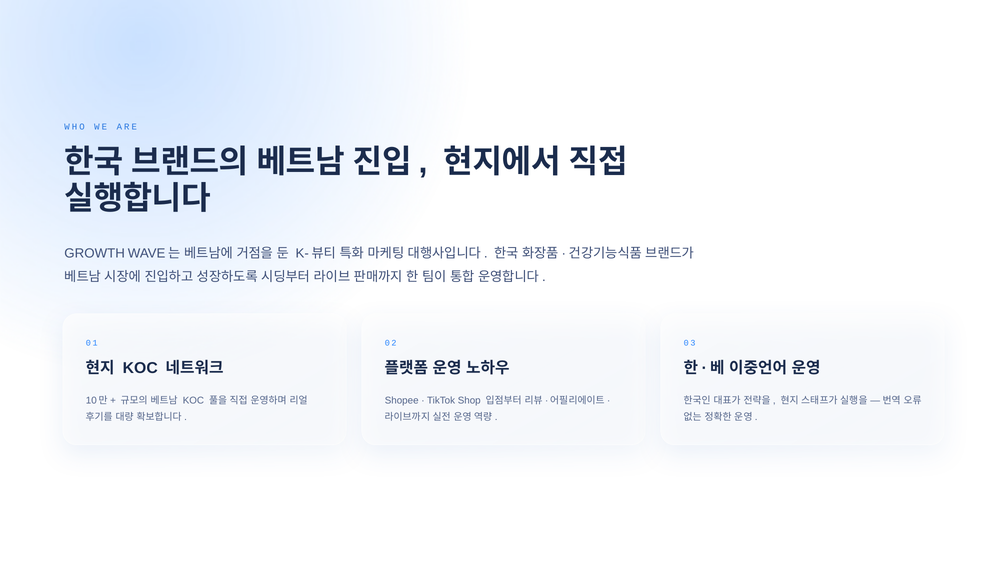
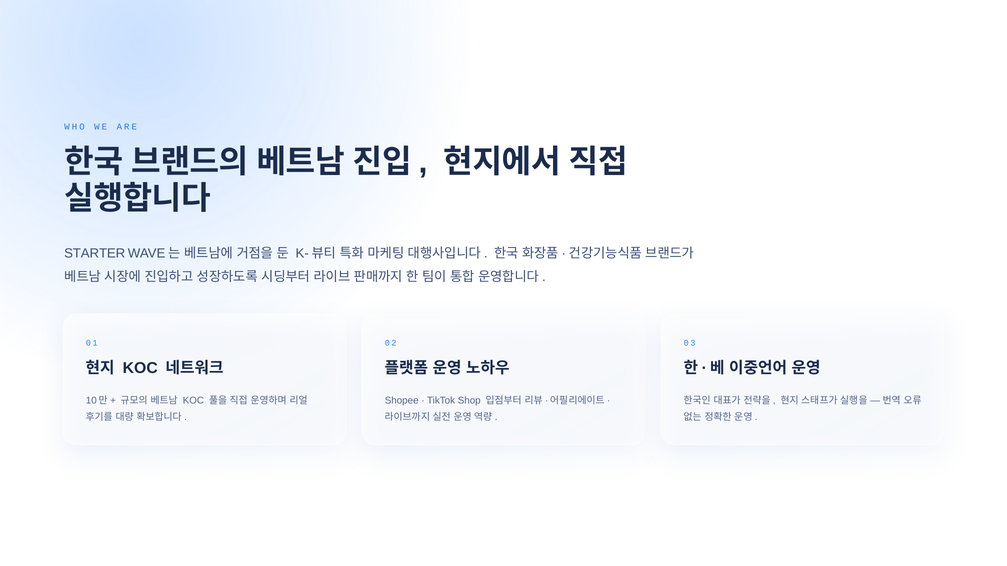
GROWTH: GROWTH -> STARTER
